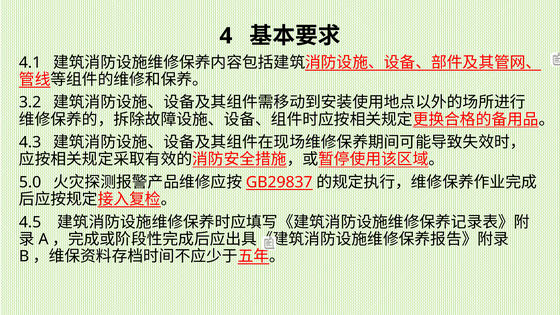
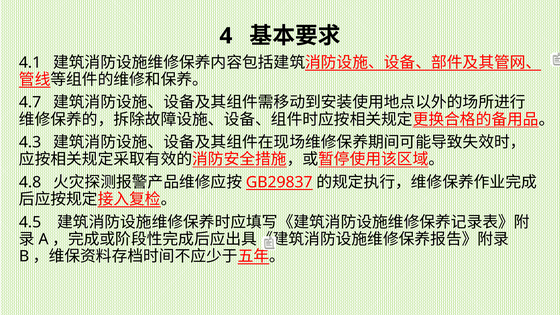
3.2: 3.2 -> 4.7
5.0: 5.0 -> 4.8
